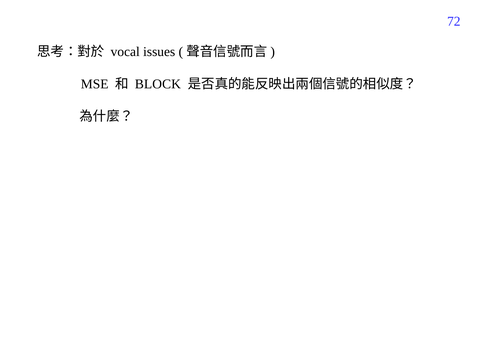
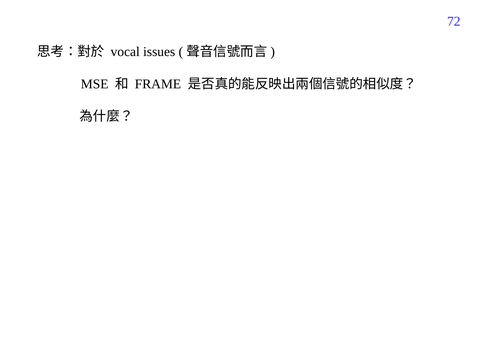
BLOCK: BLOCK -> FRAME
